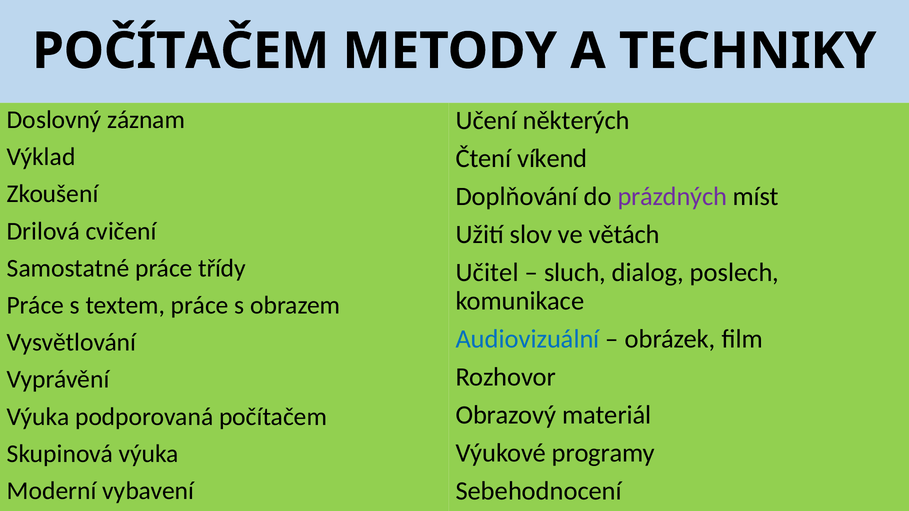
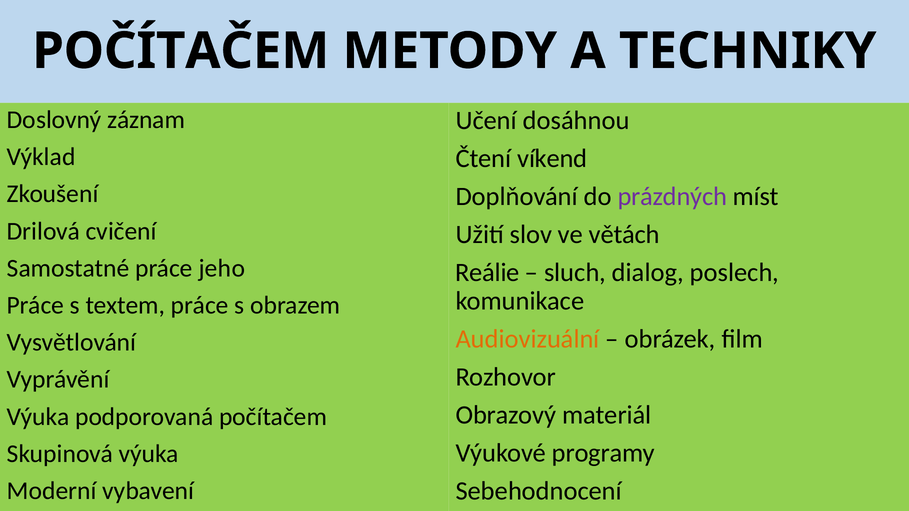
některých: některých -> dosáhnou
třídy: třídy -> jeho
Učitel: Učitel -> Reálie
Audiovizuální colour: blue -> orange
